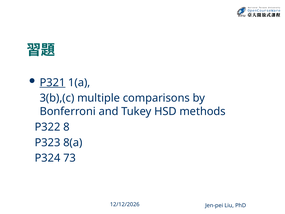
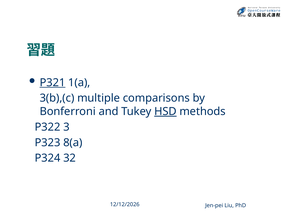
HSD underline: none -> present
8: 8 -> 3
73: 73 -> 32
